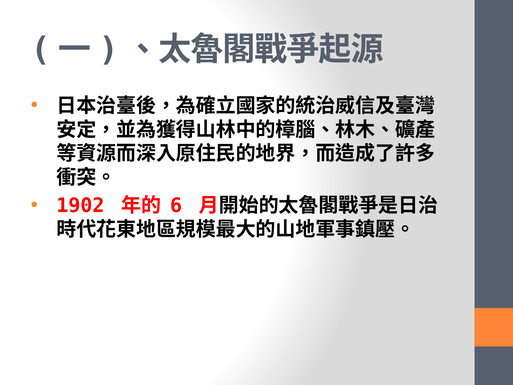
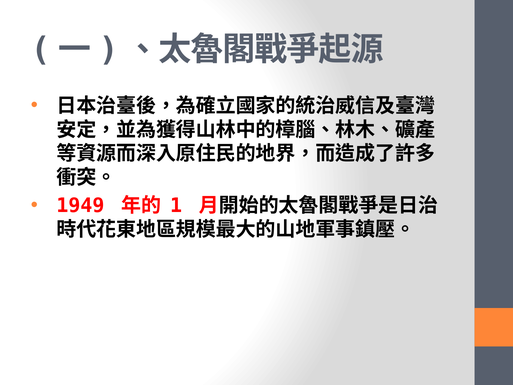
1902: 1902 -> 1949
6: 6 -> 1
